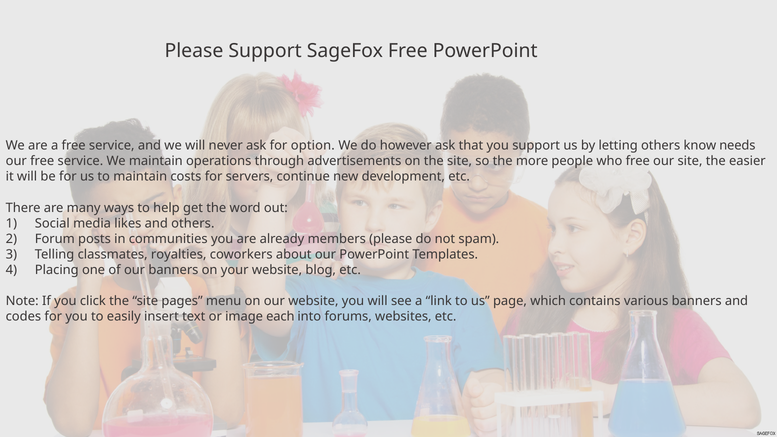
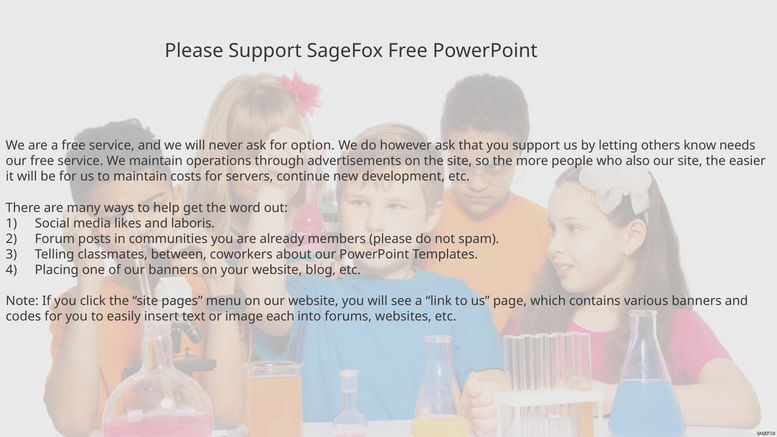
who free: free -> also
and others: others -> laboris
royalties: royalties -> between
